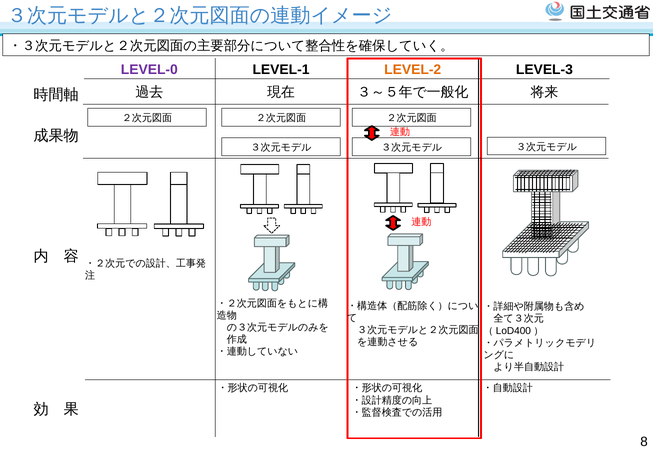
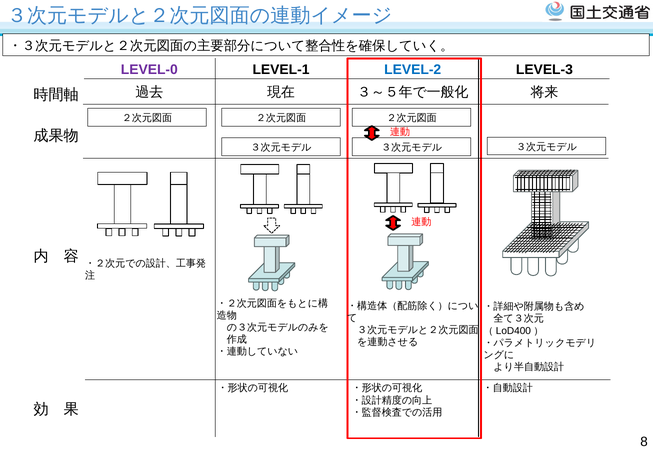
LEVEL-2 colour: orange -> blue
